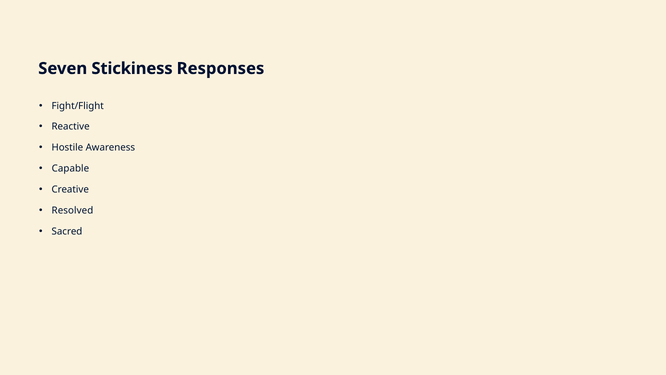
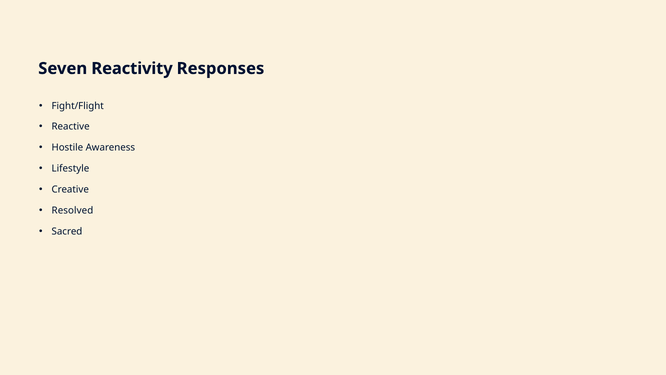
Stickiness: Stickiness -> Reactivity
Capable: Capable -> Lifestyle
